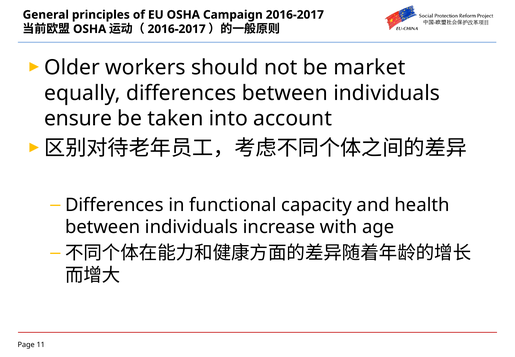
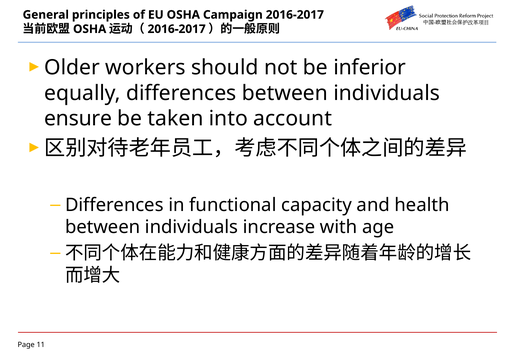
market: market -> inferior
